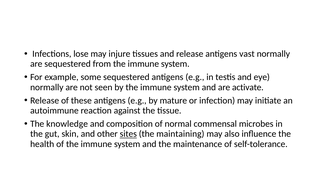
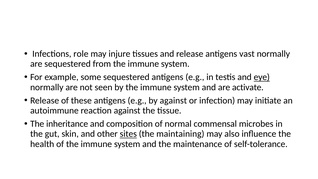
lose: lose -> role
eye underline: none -> present
by mature: mature -> against
knowledge: knowledge -> inheritance
